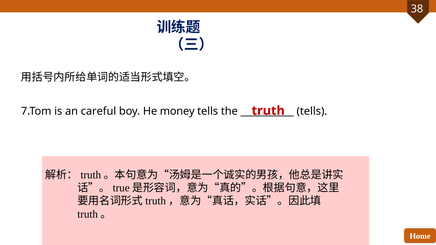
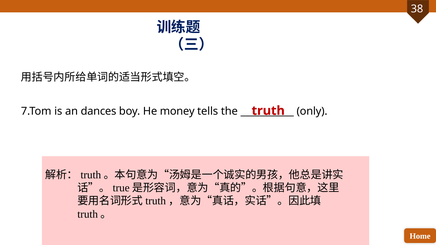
careful: careful -> dances
tells at (312, 111): tells -> only
